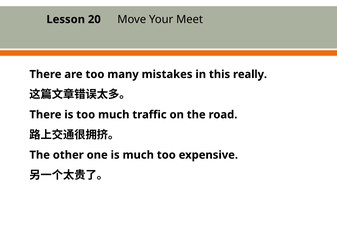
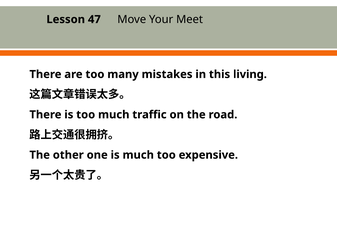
20: 20 -> 47
really: really -> living
